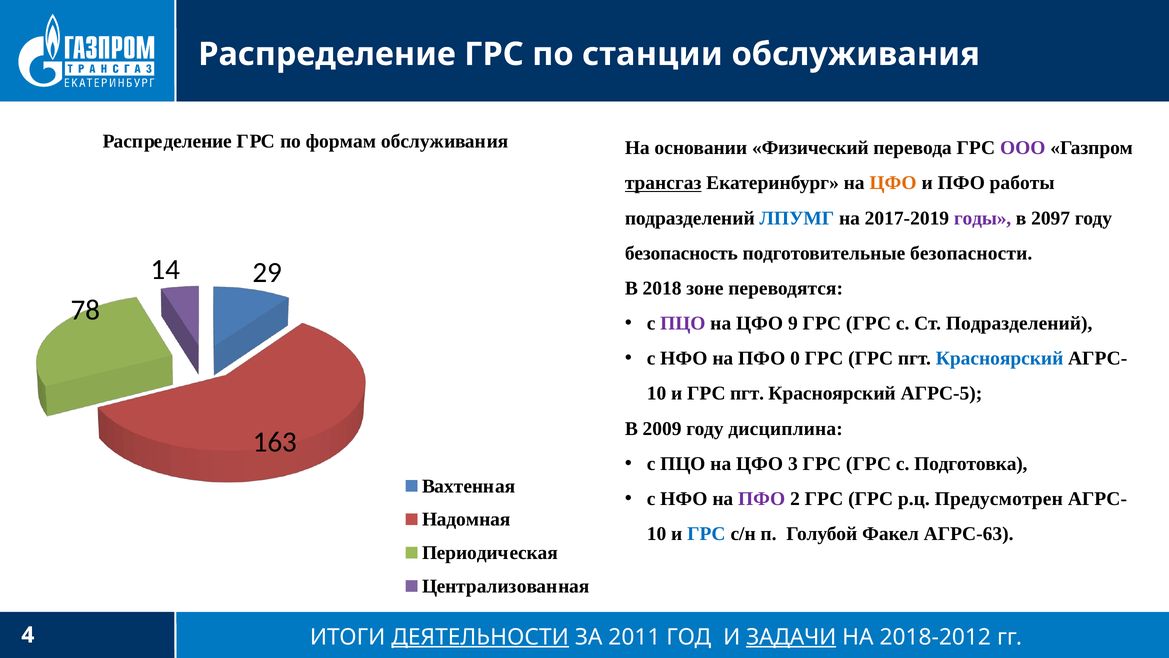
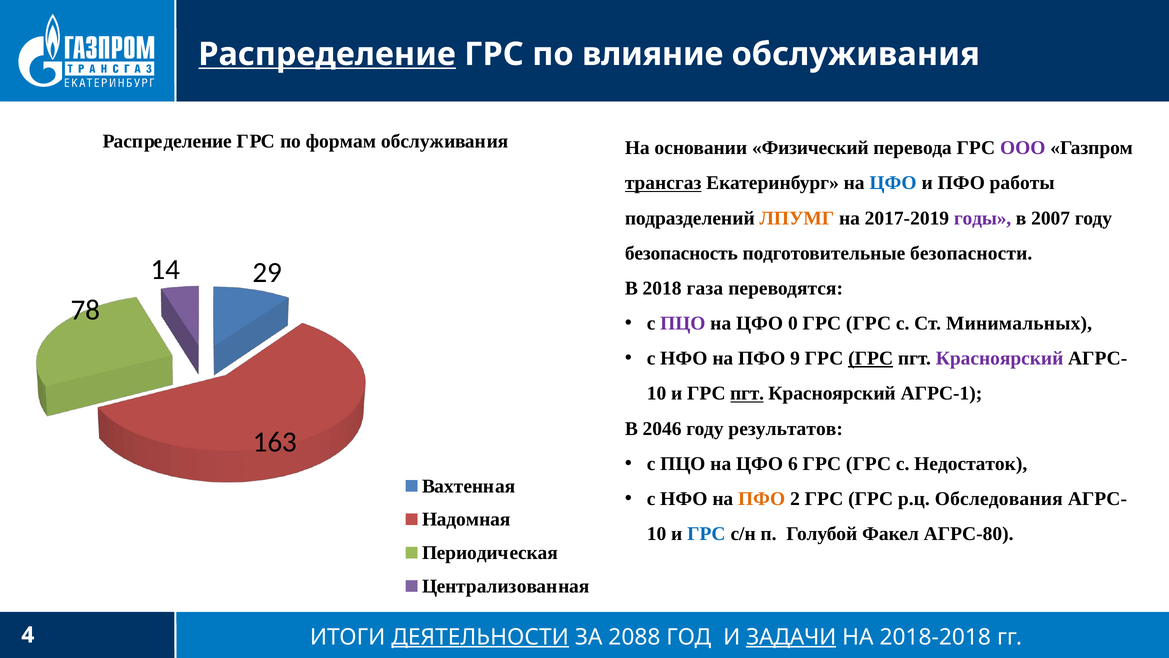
Распределение at (327, 54) underline: none -> present
станции: станции -> влияние
ЦФО at (893, 183) colour: orange -> blue
ЛПУМГ colour: blue -> orange
2097: 2097 -> 2007
зоне: зоне -> газа
9: 9 -> 0
Ст Подразделений: Подразделений -> Минимальных
0: 0 -> 9
ГРС at (871, 358) underline: none -> present
Красноярский at (1000, 358) colour: blue -> purple
пгт at (747, 393) underline: none -> present
АГРС-5: АГРС-5 -> АГРС-1
2009: 2009 -> 2046
дисциплина: дисциплина -> результатов
3: 3 -> 6
Подготовка: Подготовка -> Недостаток
ПФО at (762, 499) colour: purple -> orange
Предусмотрен: Предусмотрен -> Обследования
АГРС-63: АГРС-63 -> АГРС-80
2011: 2011 -> 2088
2018-2012: 2018-2012 -> 2018-2018
